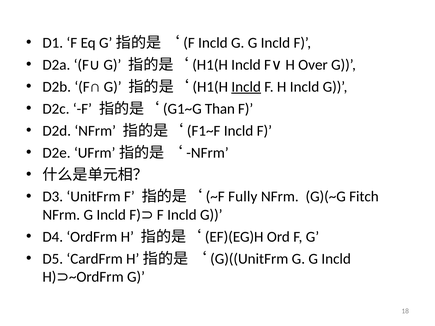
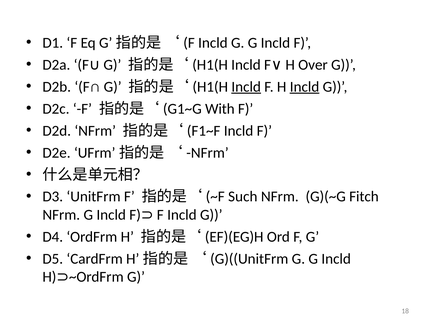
Incld at (305, 87) underline: none -> present
Than: Than -> With
Fully: Fully -> Such
